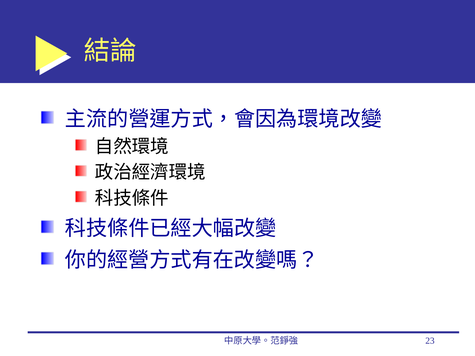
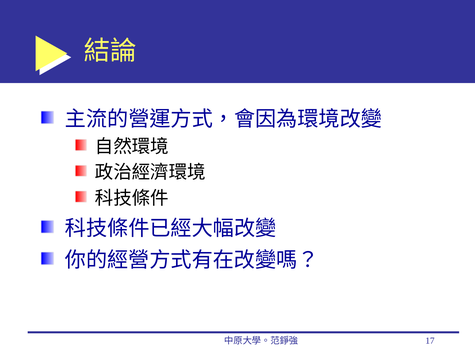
23: 23 -> 17
